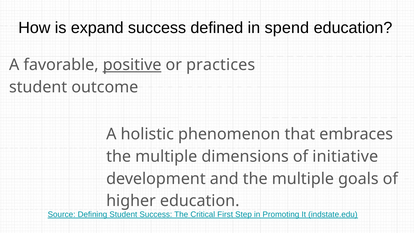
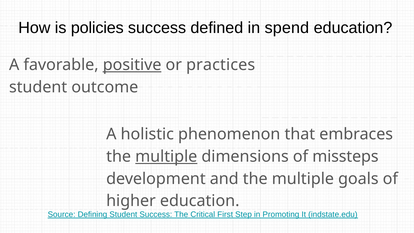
expand: expand -> policies
multiple at (166, 156) underline: none -> present
initiative: initiative -> missteps
